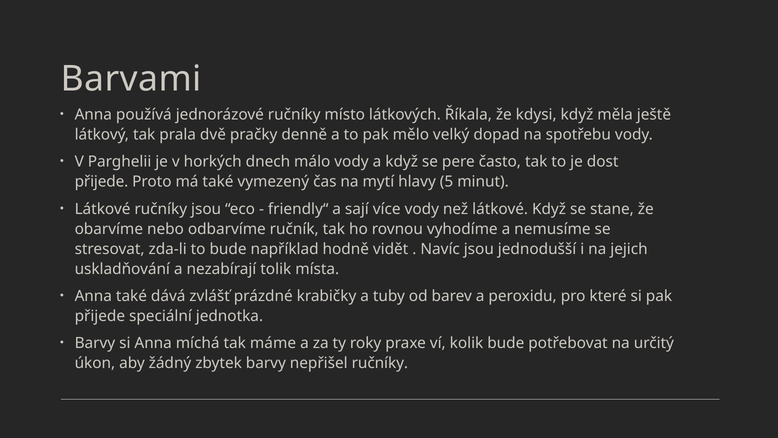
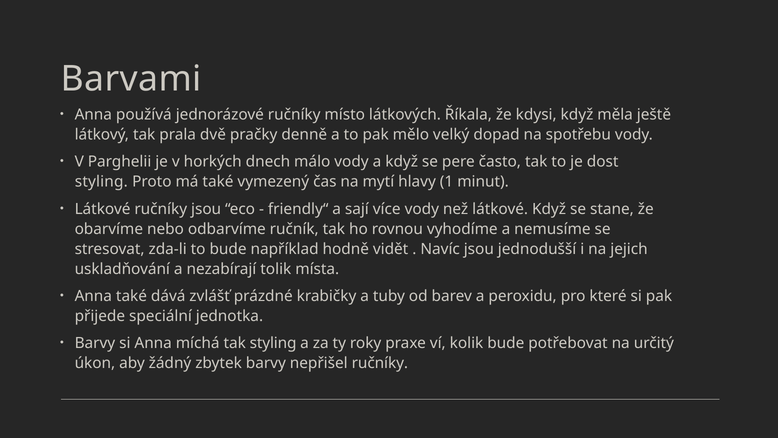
přijede at (101, 182): přijede -> styling
5: 5 -> 1
tak máme: máme -> styling
